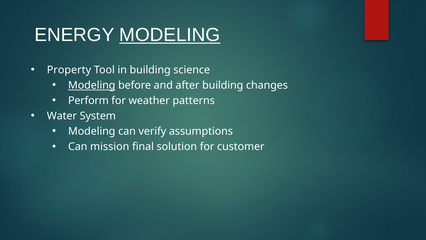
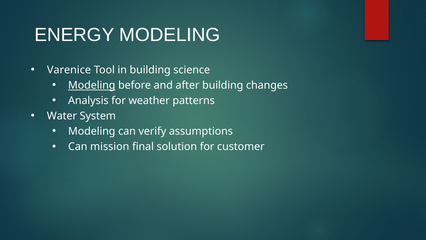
MODELING at (170, 35) underline: present -> none
Property: Property -> Varenice
Perform: Perform -> Analysis
